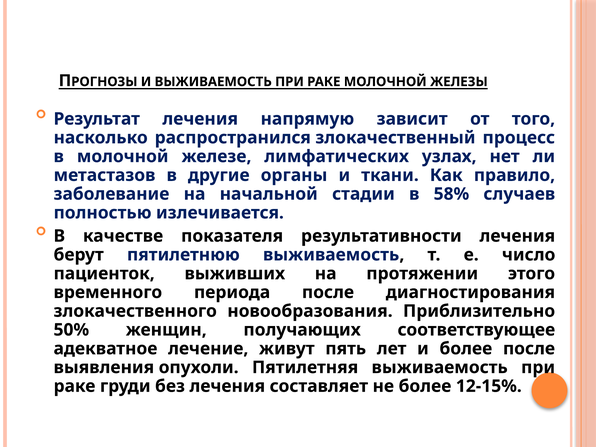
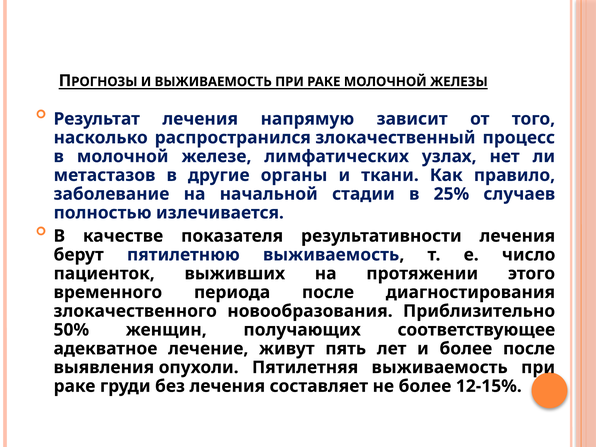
58%: 58% -> 25%
